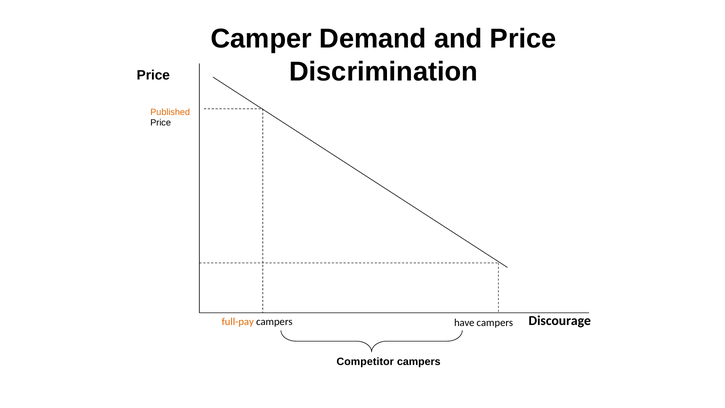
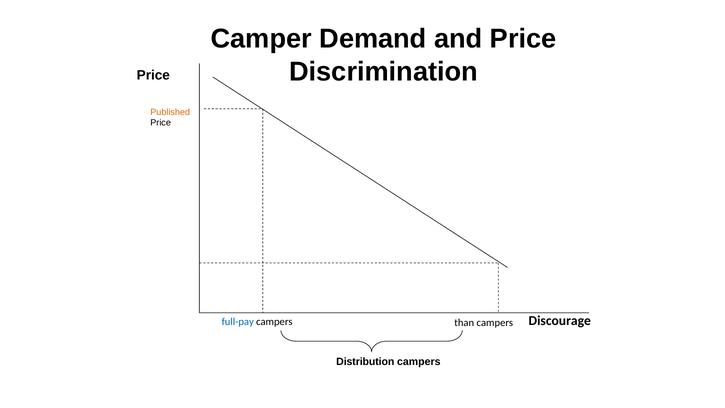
full-pay colour: orange -> blue
have: have -> than
Competitor: Competitor -> Distribution
